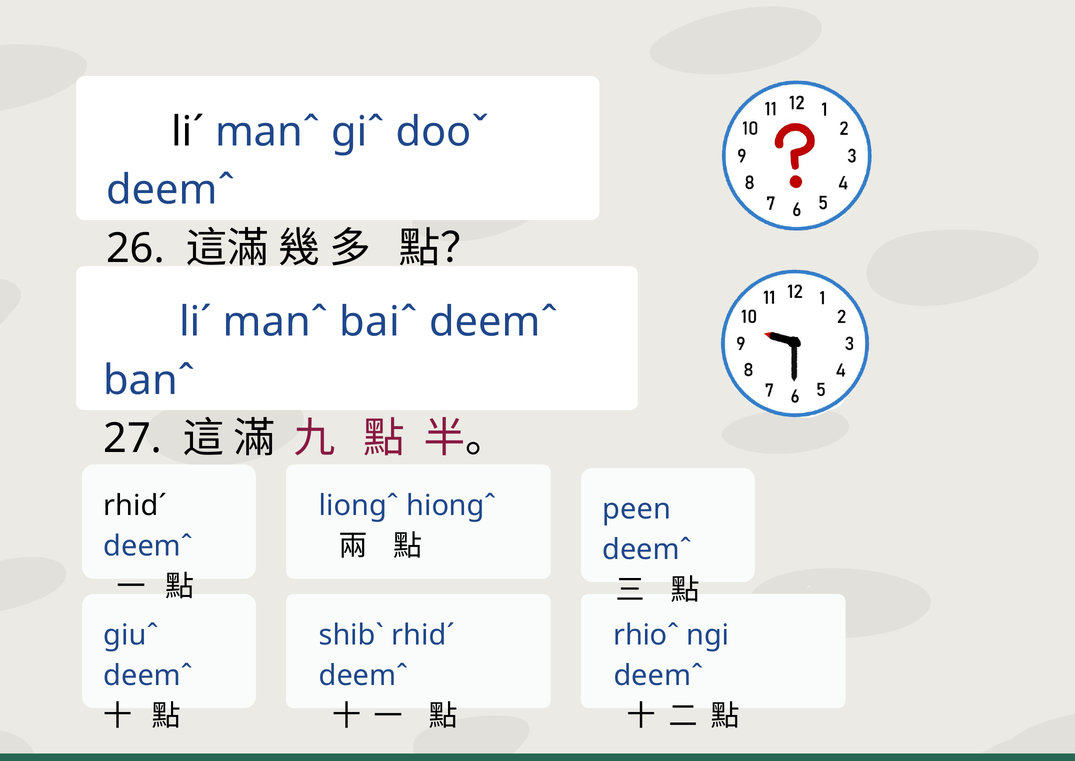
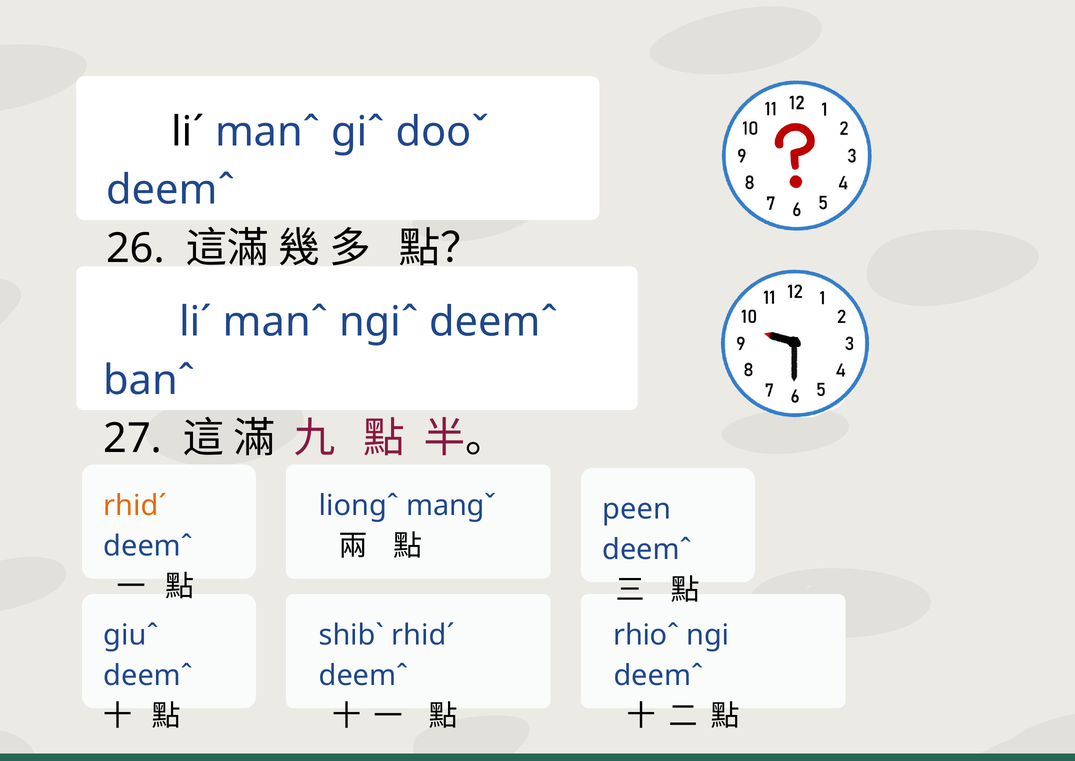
baiˆ: baiˆ -> ngiˆ
rhidˊ at (135, 506) colour: black -> orange
hiongˆ: hiongˆ -> mangˇ
